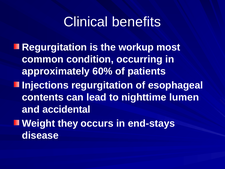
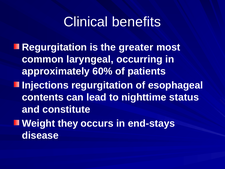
workup: workup -> greater
condition: condition -> laryngeal
lumen: lumen -> status
accidental: accidental -> constitute
